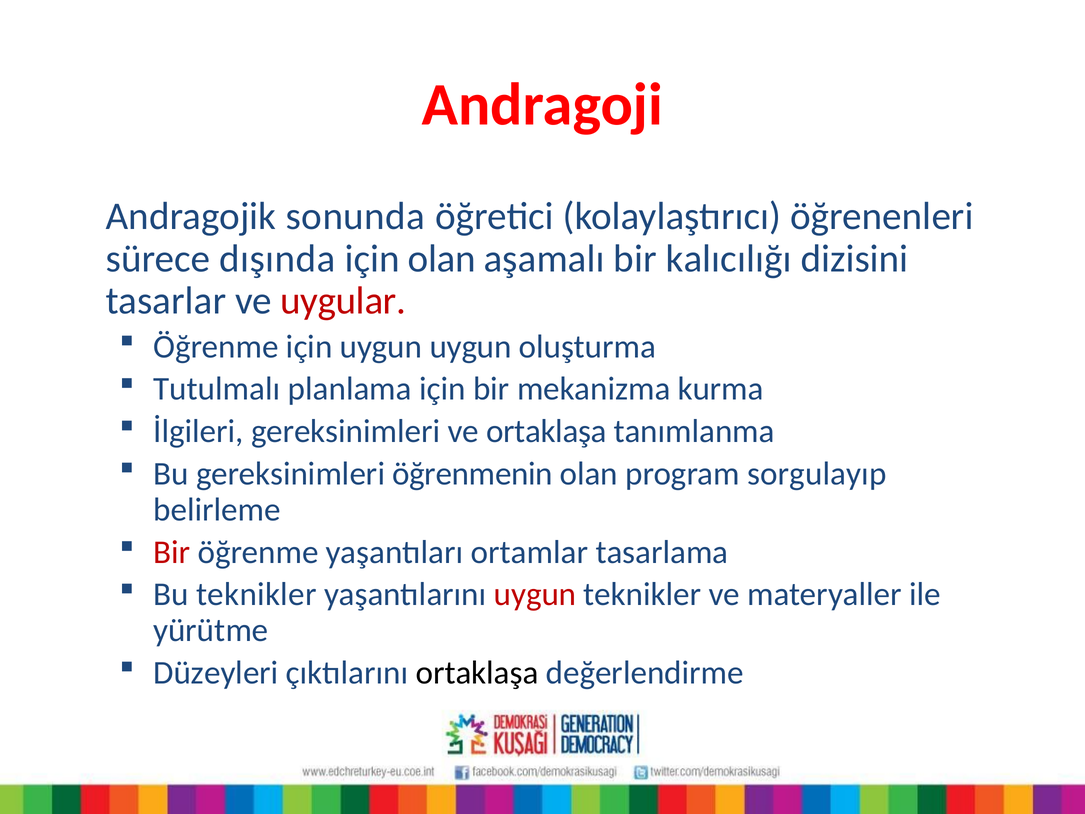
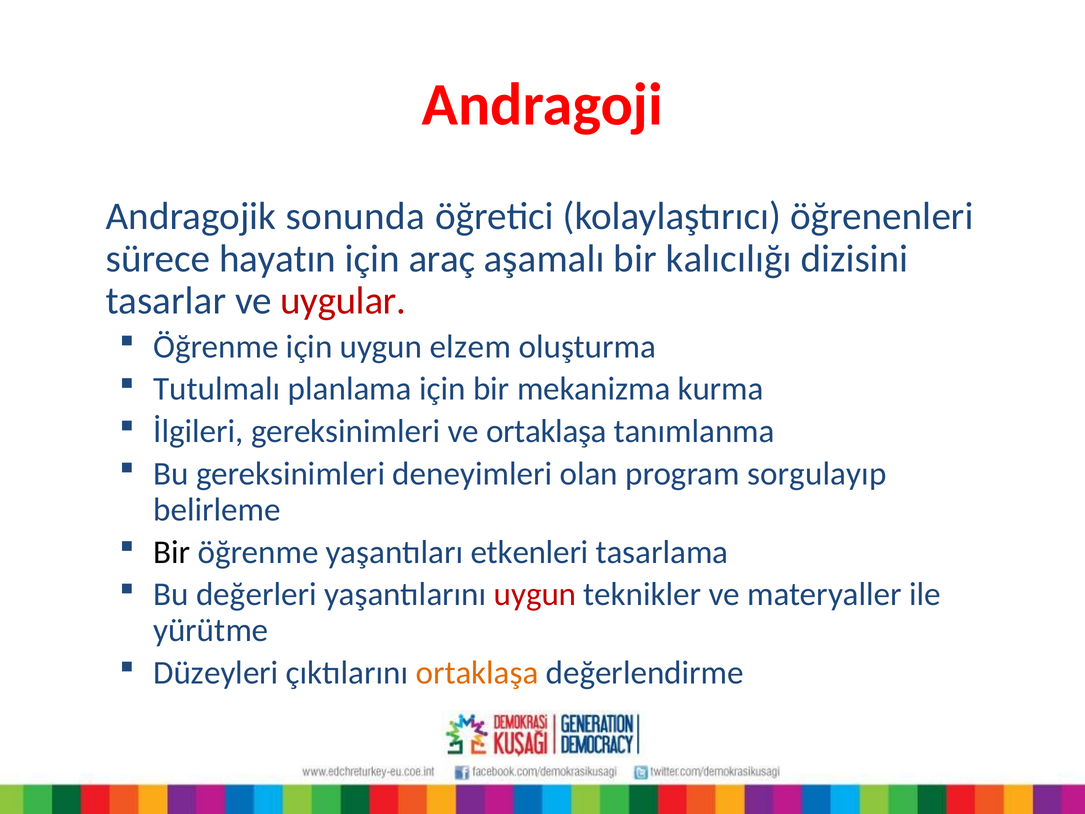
dışında: dışında -> hayatın
için olan: olan -> araç
uygun uygun: uygun -> elzem
öğrenmenin: öğrenmenin -> deneyimleri
Bir at (172, 552) colour: red -> black
ortamlar: ortamlar -> etkenleri
Bu teknikler: teknikler -> değerleri
ortaklaşa at (477, 673) colour: black -> orange
